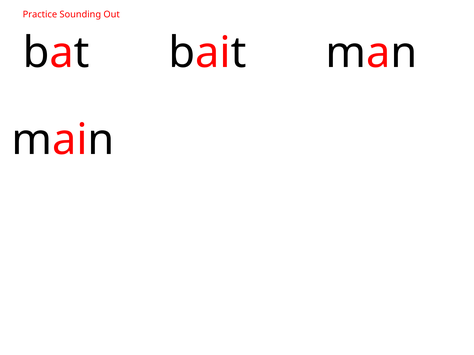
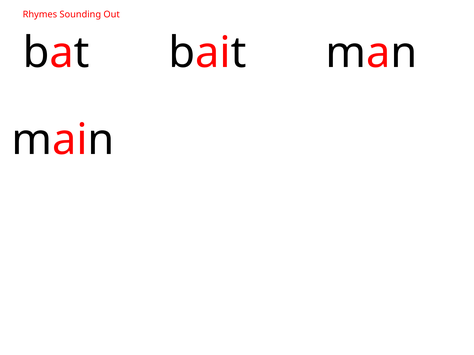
Practice: Practice -> Rhymes
